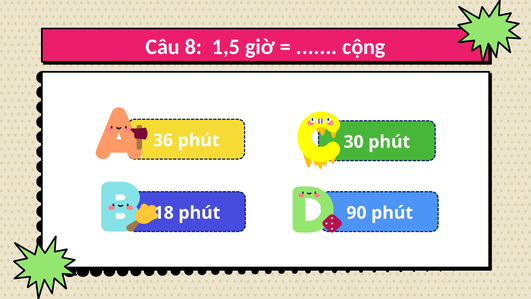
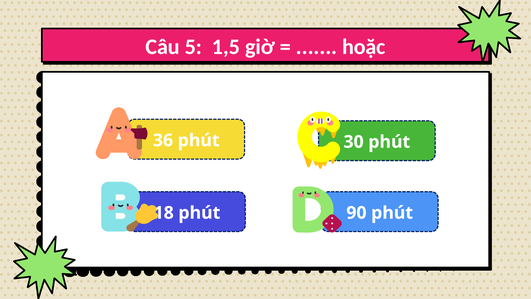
8: 8 -> 5
cộng: cộng -> hoặc
